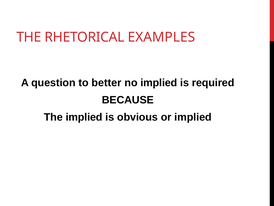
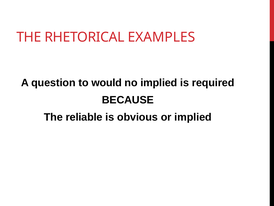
better: better -> would
The implied: implied -> reliable
